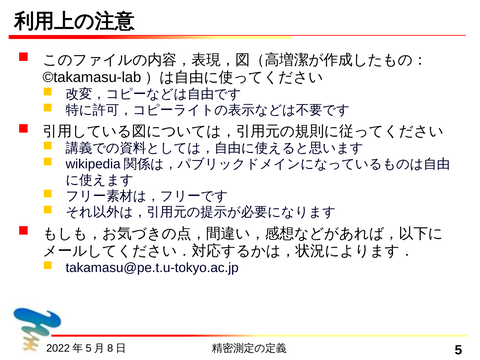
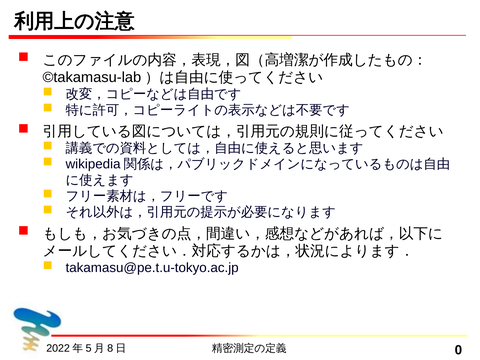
5: 5 -> 0
